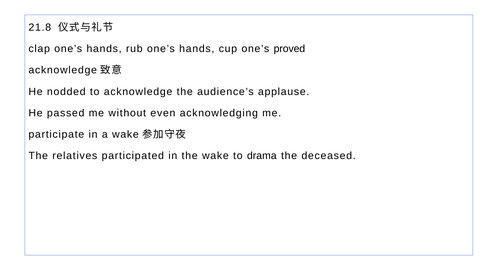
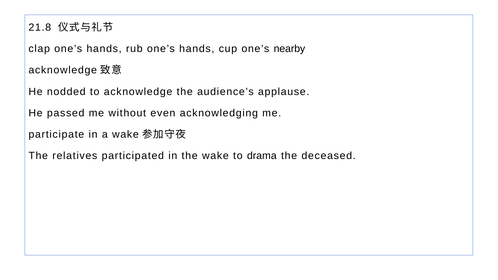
proved: proved -> nearby
